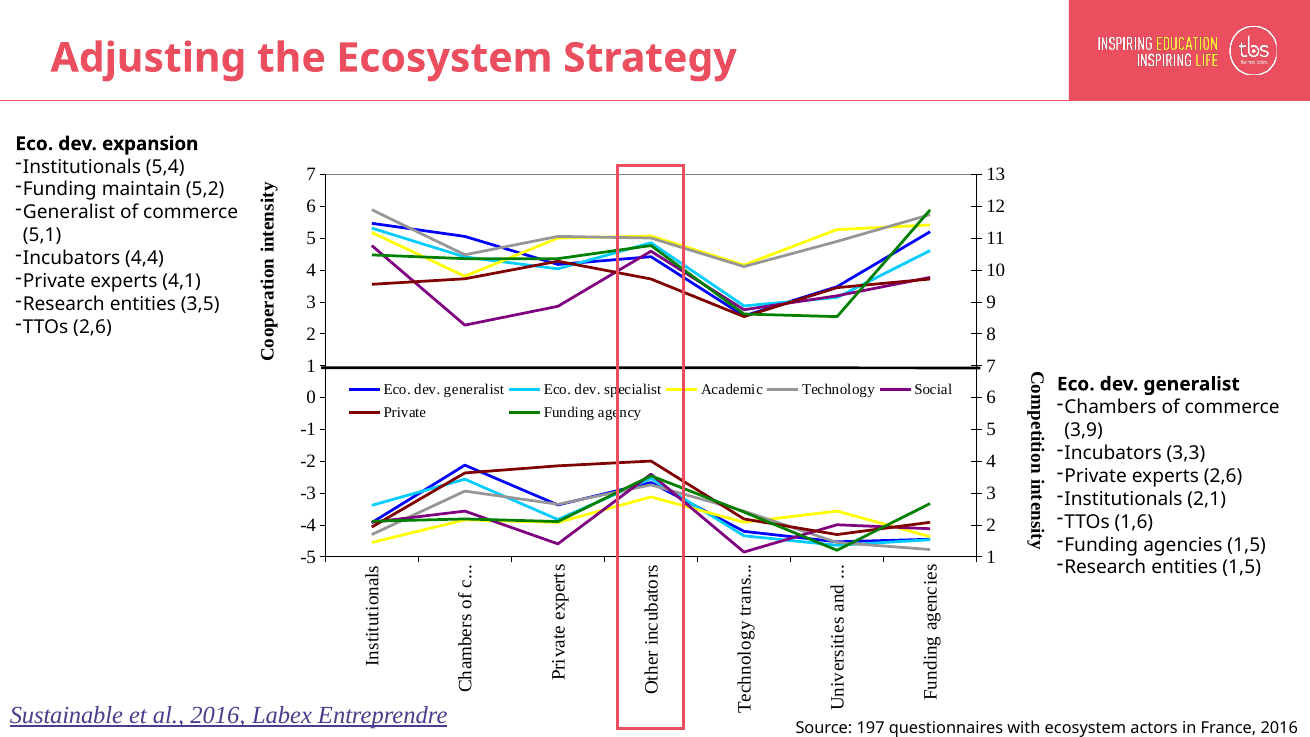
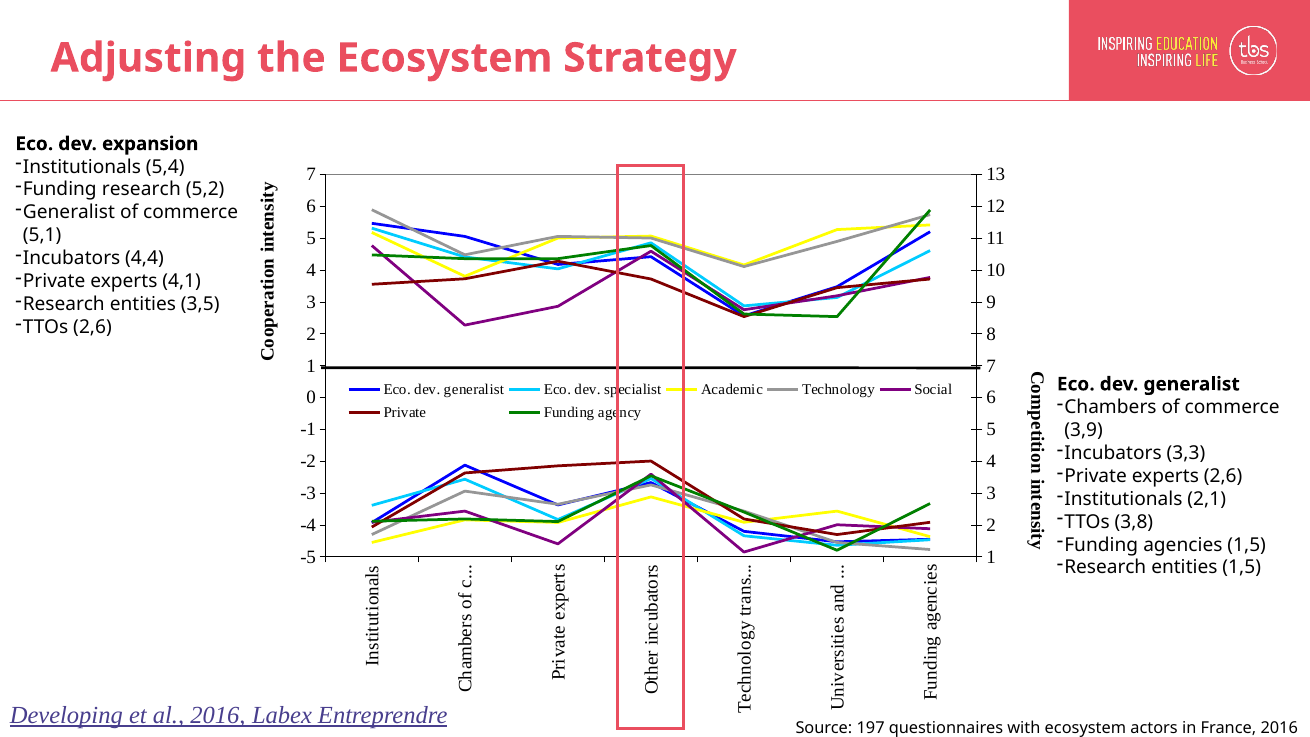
Funding maintain: maintain -> research
1,6: 1,6 -> 3,8
Sustainable: Sustainable -> Developing
